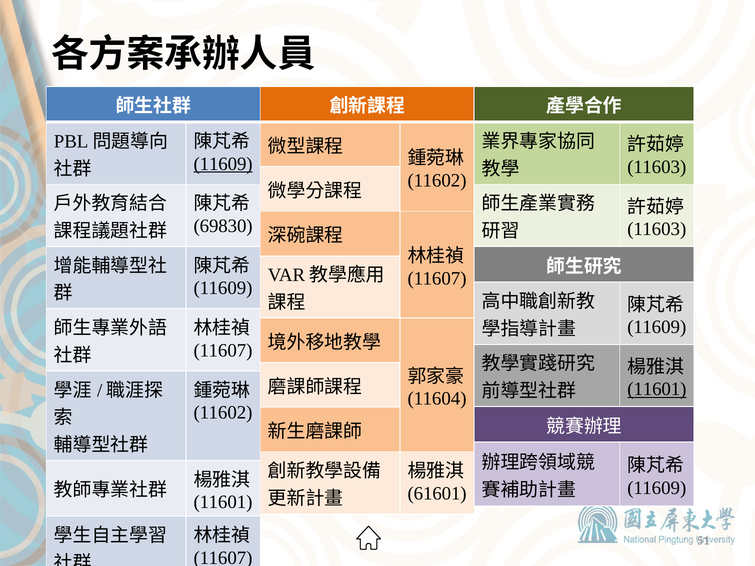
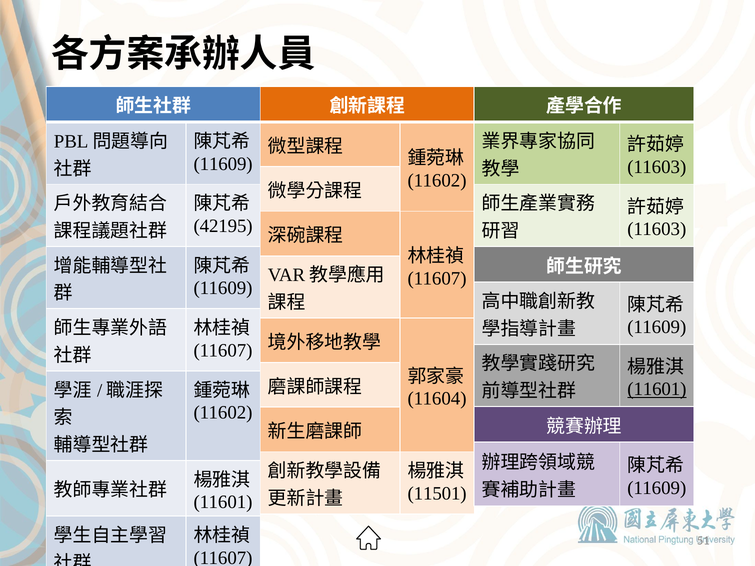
11609 at (223, 164) underline: present -> none
69830: 69830 -> 42195
61601: 61601 -> 11501
